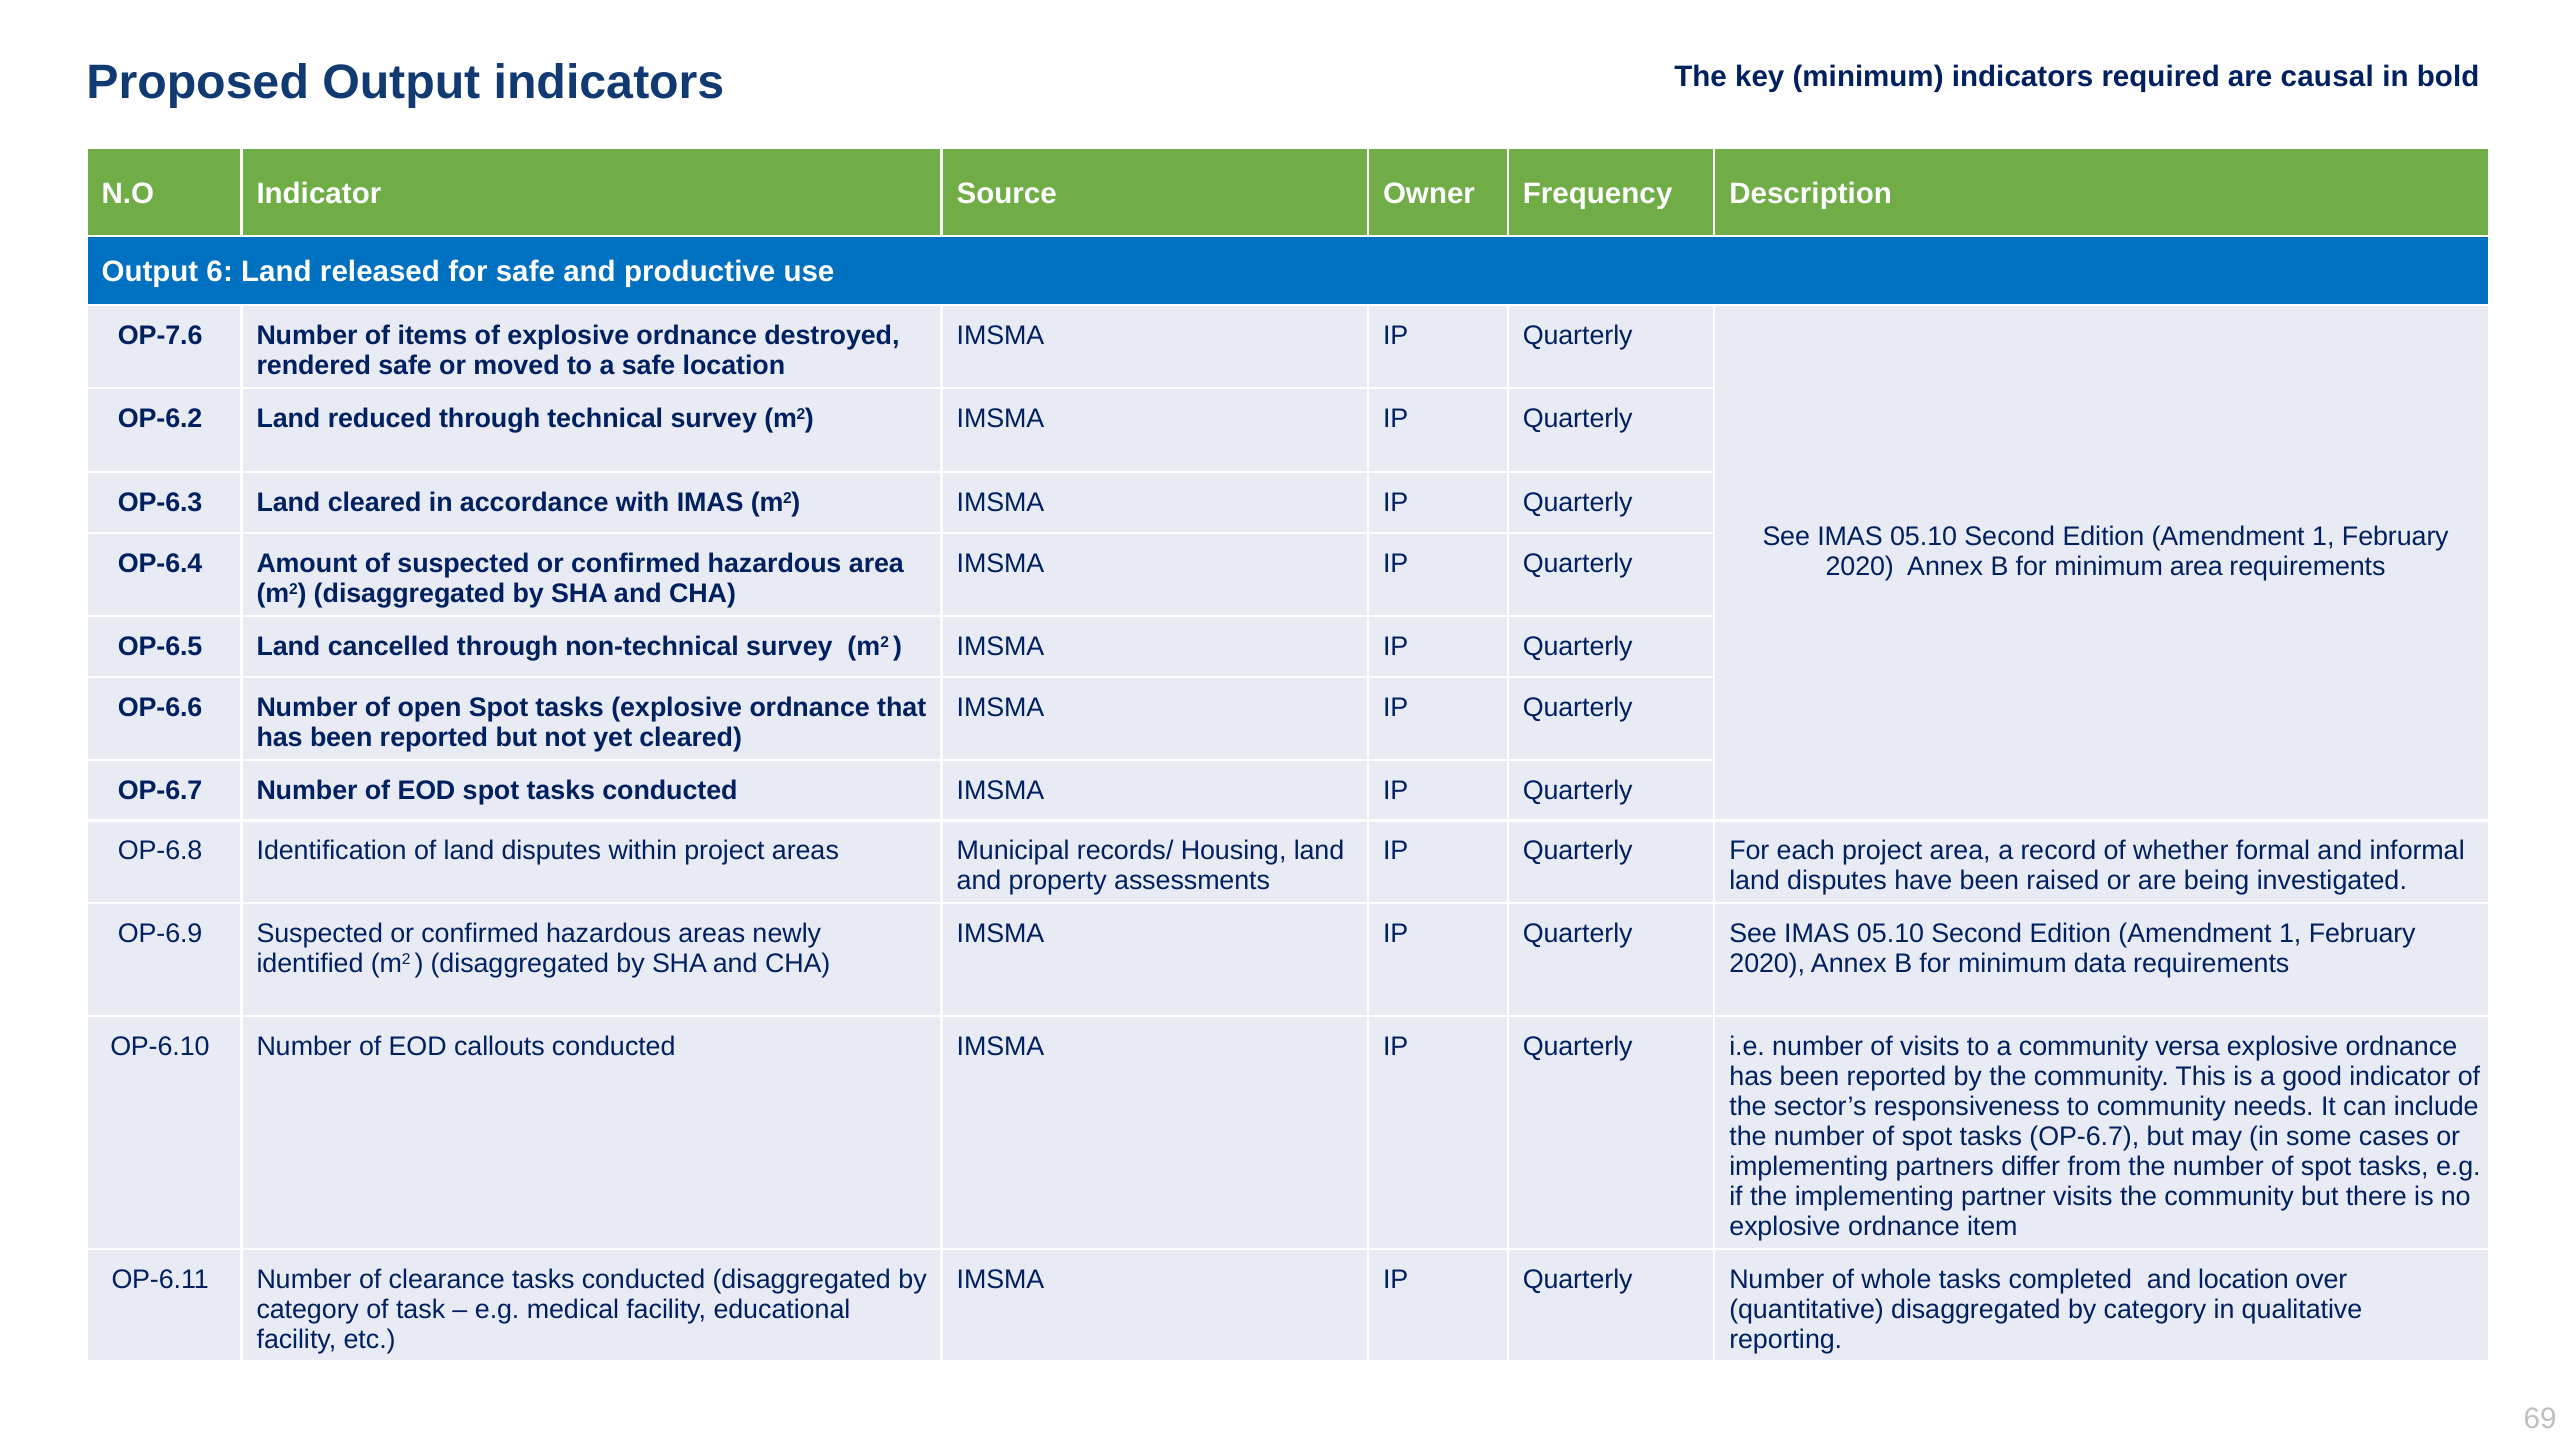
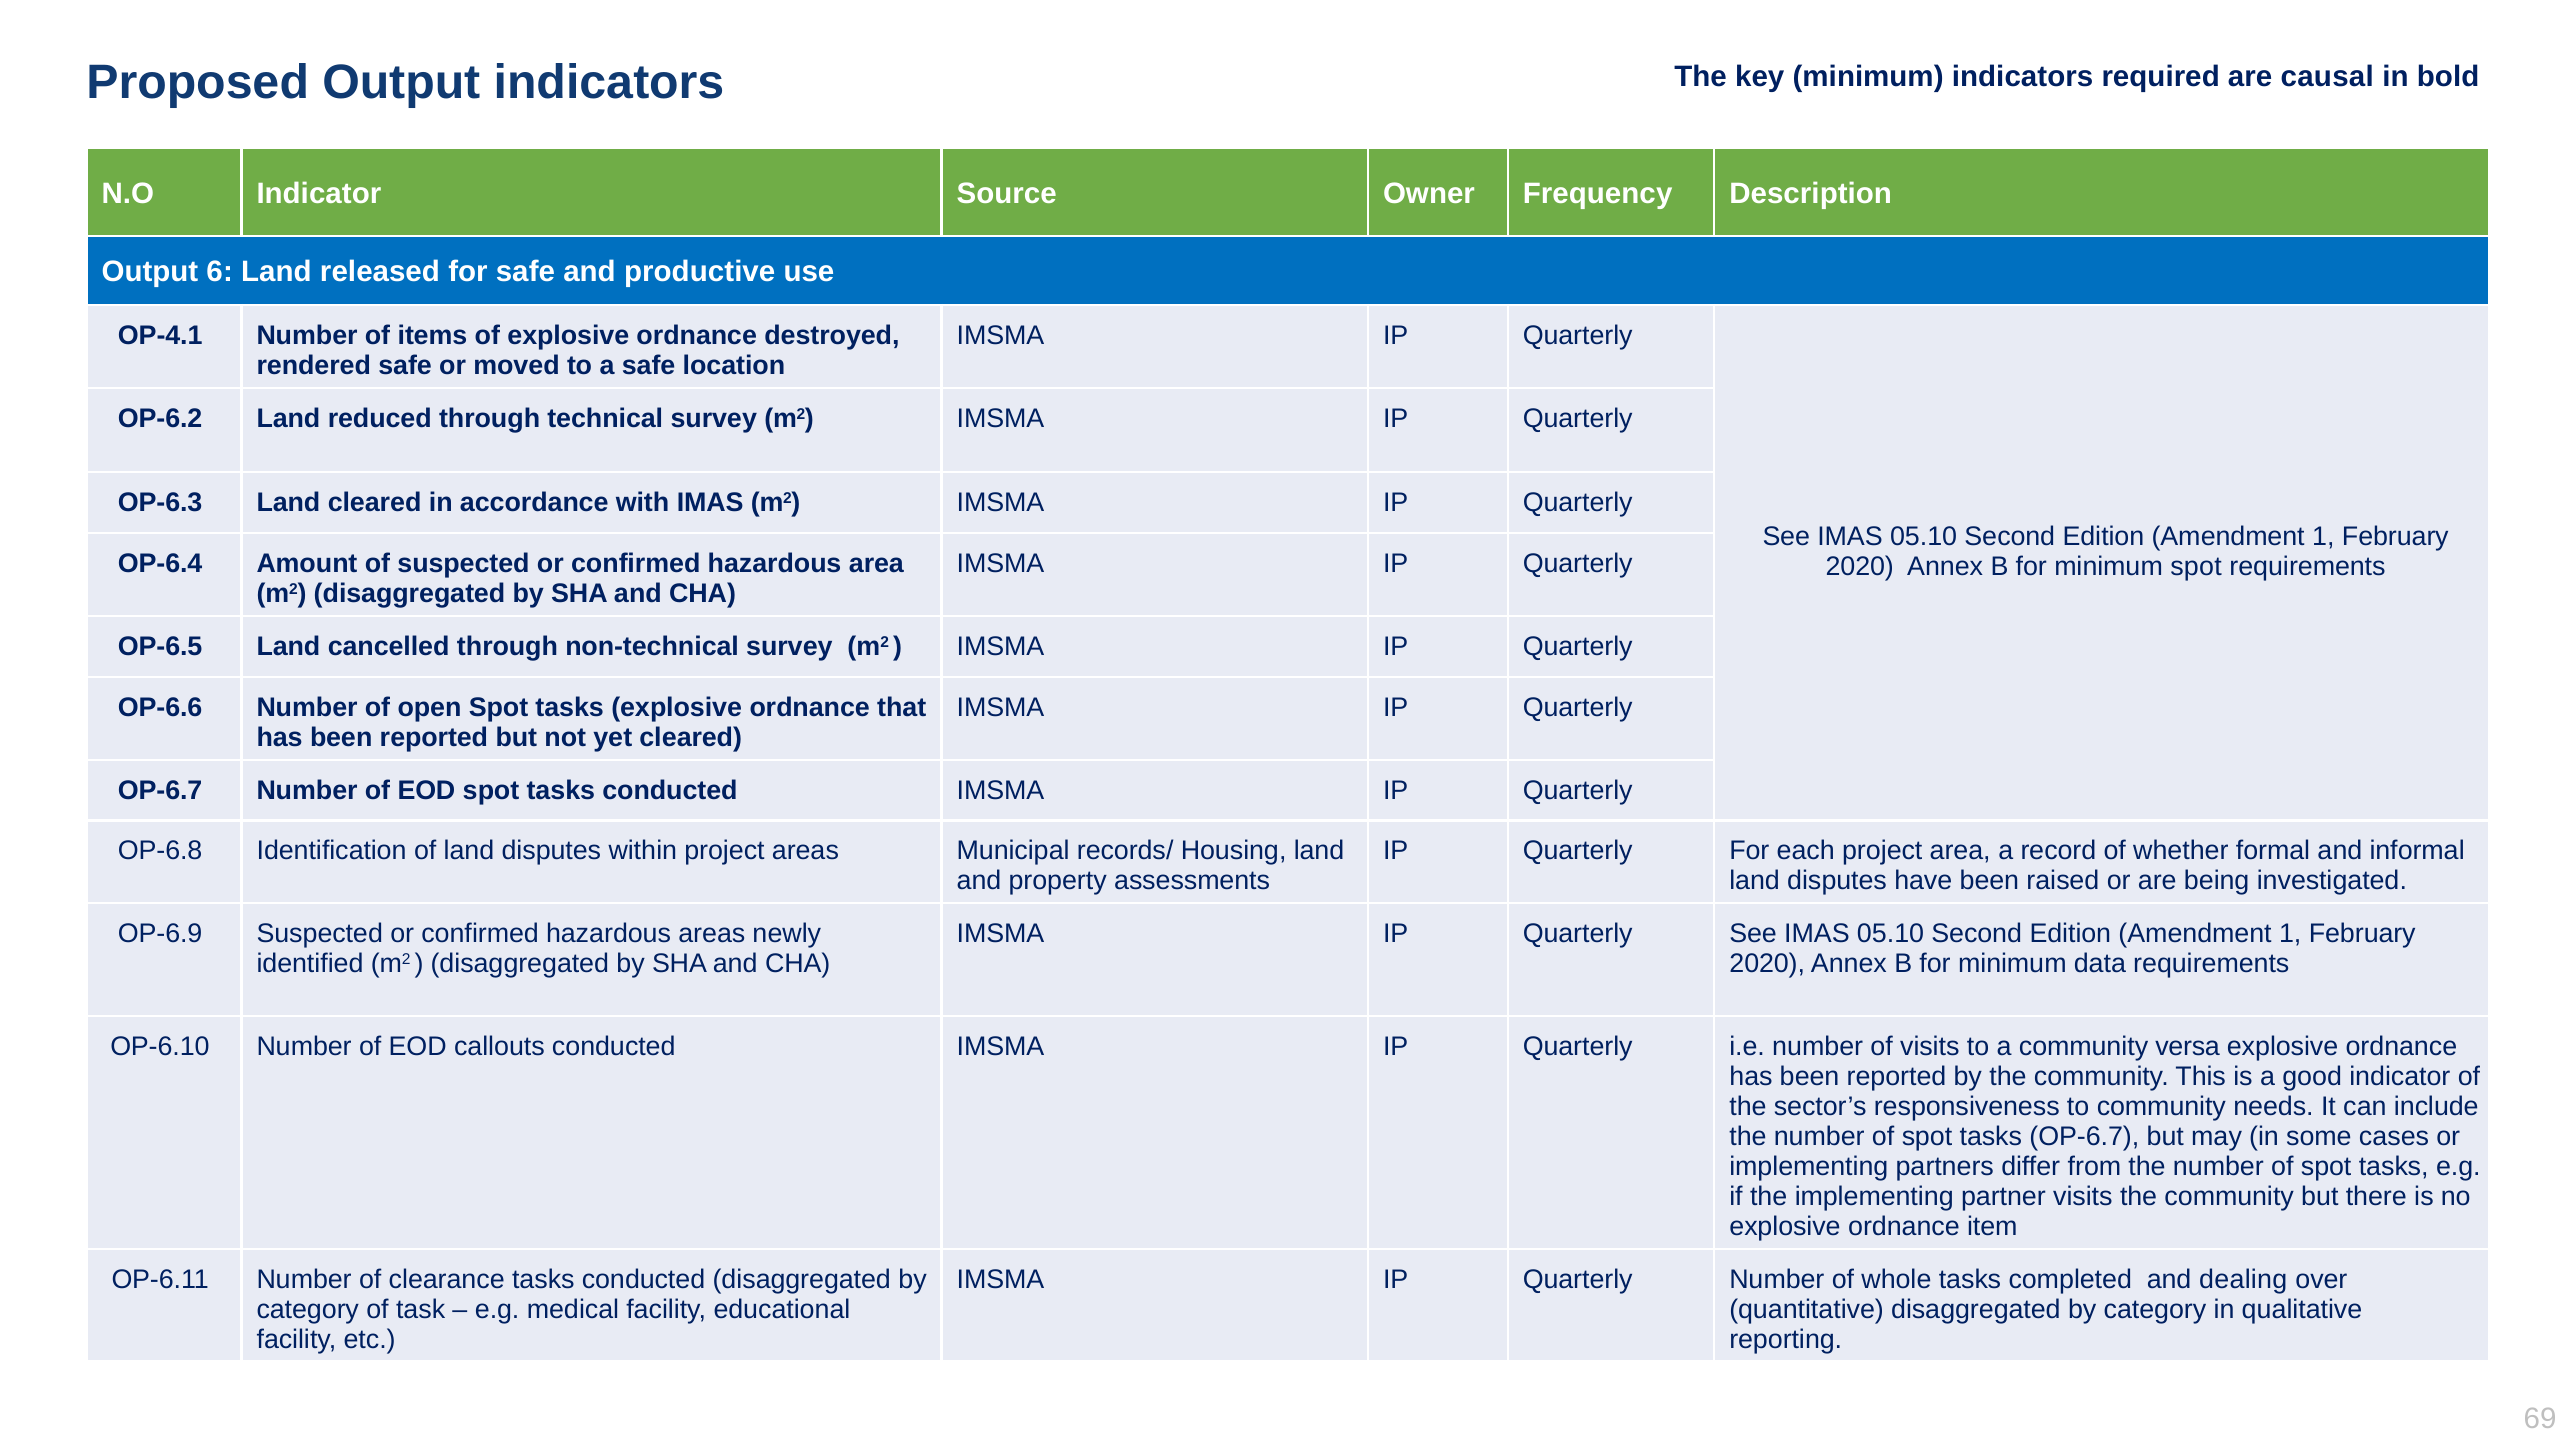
OP-7.6: OP-7.6 -> OP-4.1
minimum area: area -> spot
and location: location -> dealing
